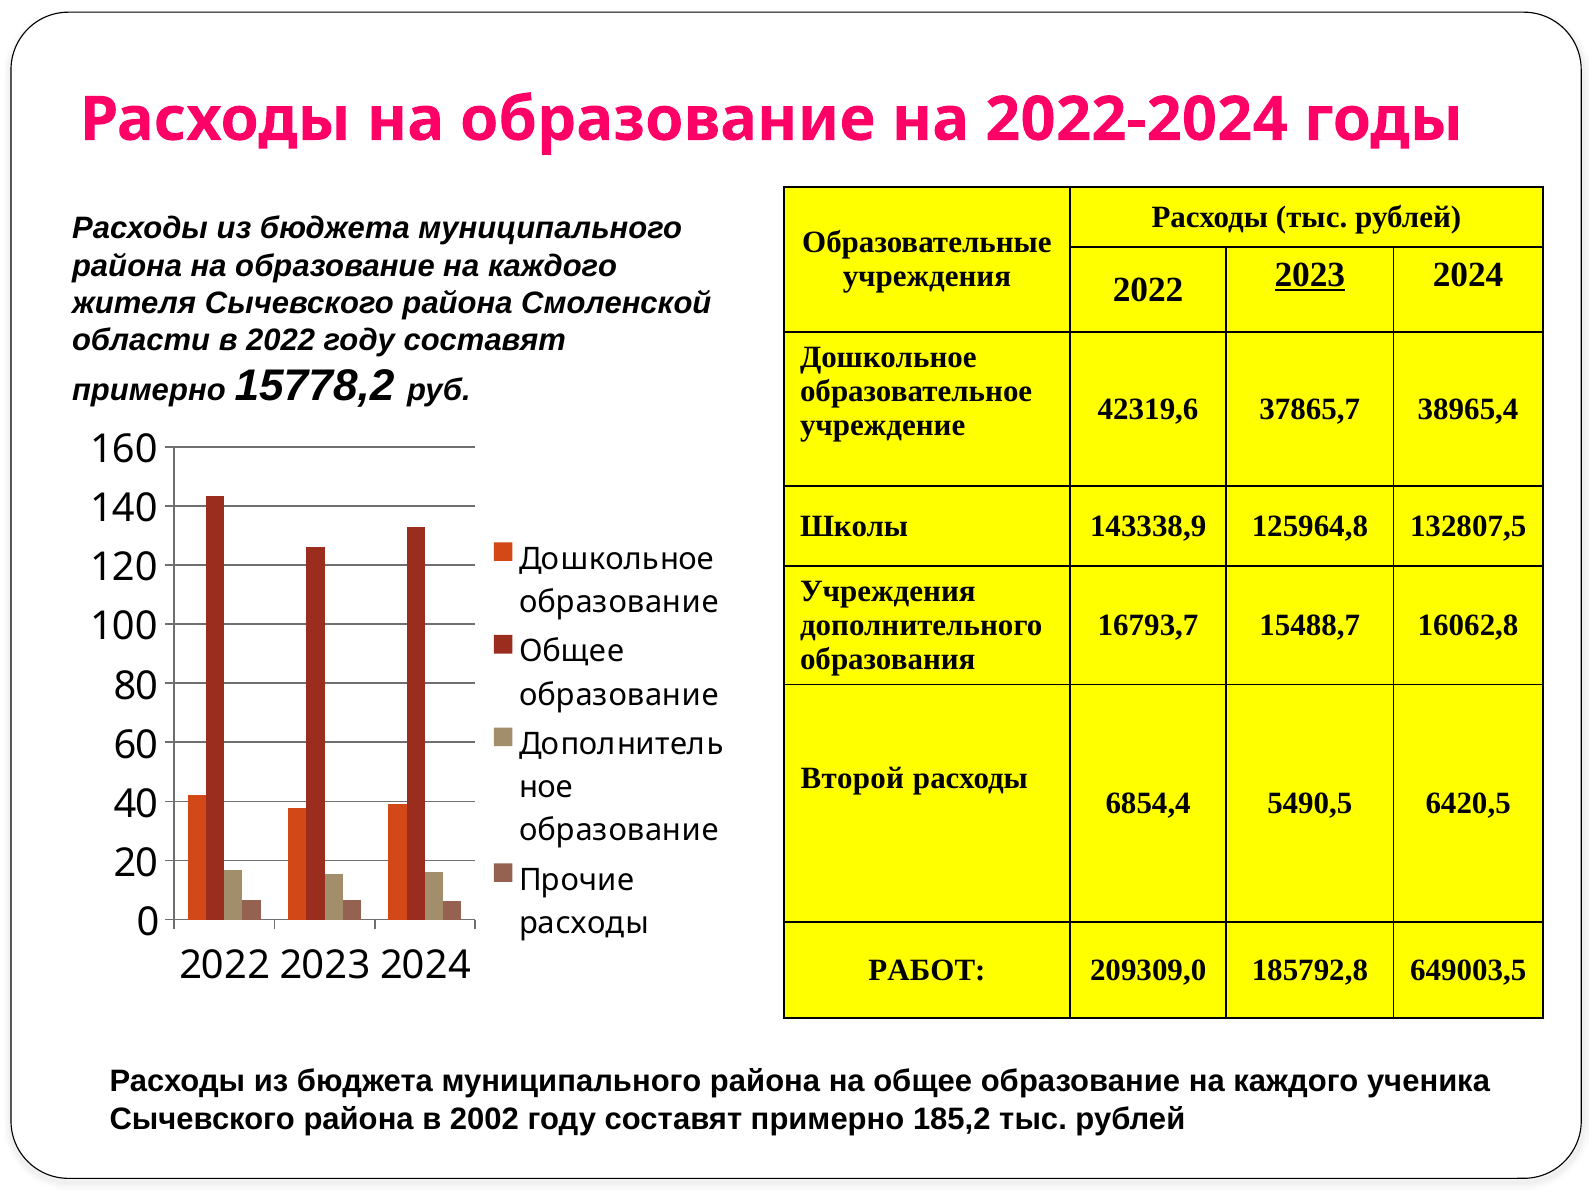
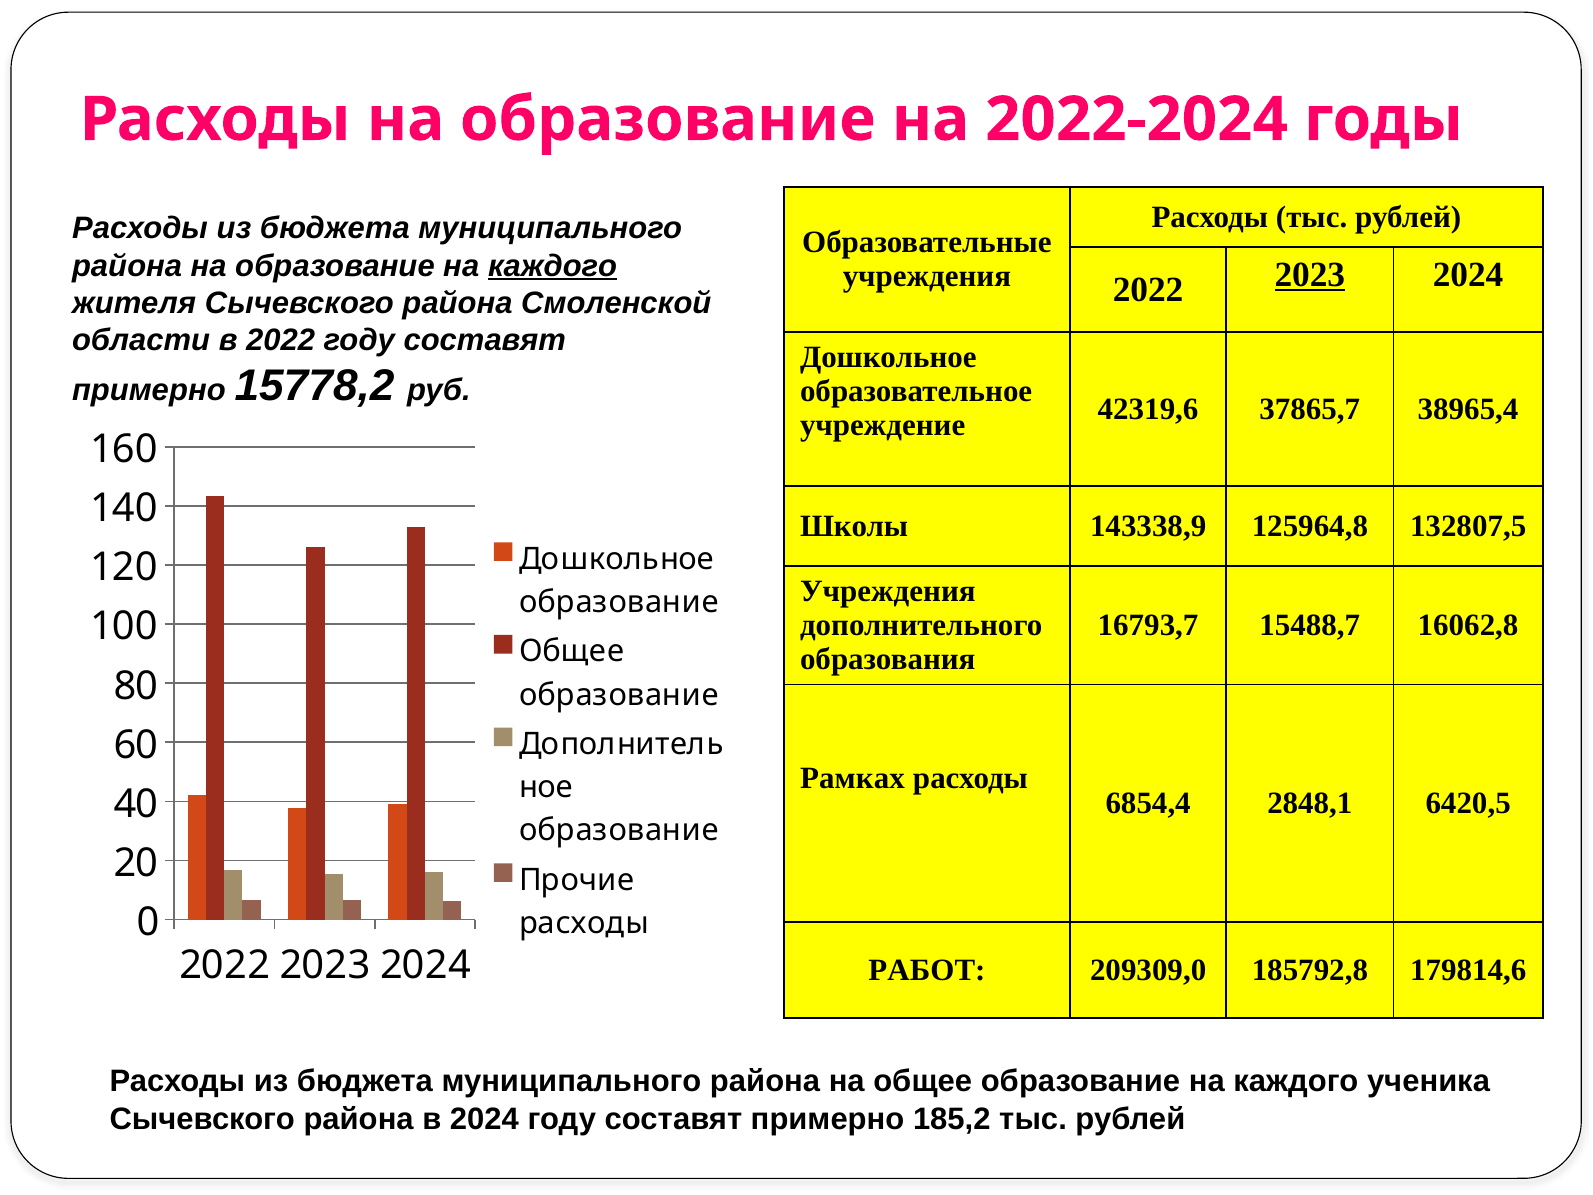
каждого at (553, 266) underline: none -> present
Второй: Второй -> Рамках
5490,5: 5490,5 -> 2848,1
649003,5: 649003,5 -> 179814,6
в 2002: 2002 -> 2024
